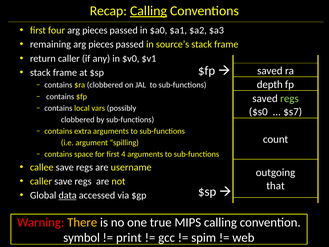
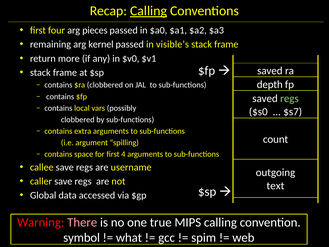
remaining arg pieces: pieces -> kernel
source’s: source’s -> visible’s
return caller: caller -> more
that: that -> text
data underline: present -> none
There colour: yellow -> pink
print: print -> what
